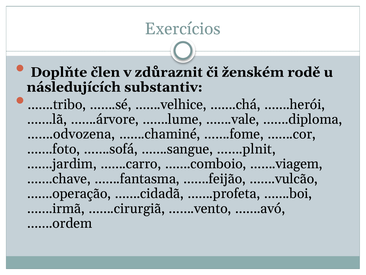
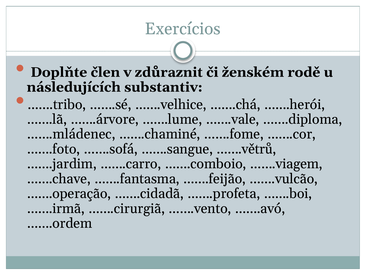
…….odvozena: …….odvozena -> …….mládenec
…….plnit: …….plnit -> …….větrů
